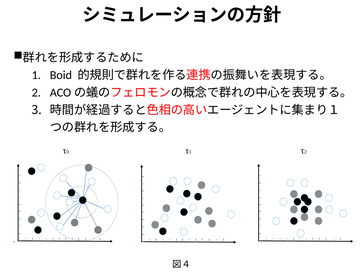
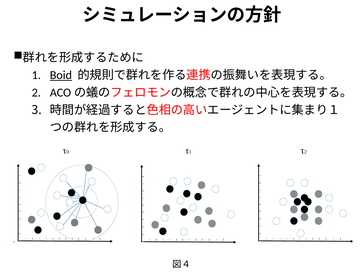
Boid underline: none -> present
